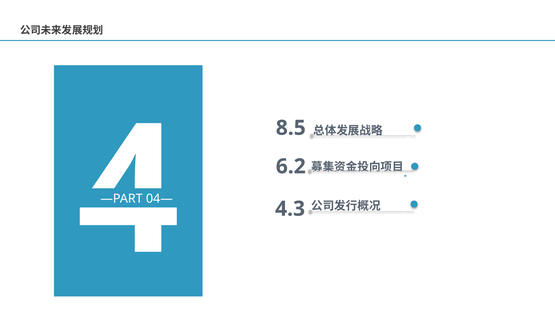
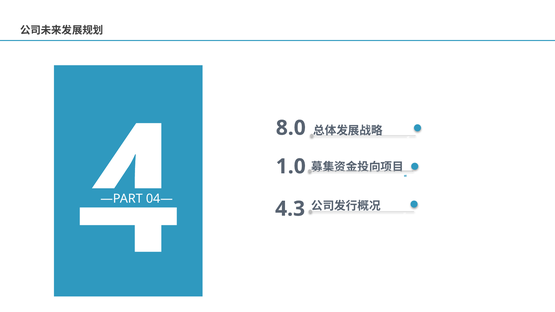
8.5: 8.5 -> 8.0
6.2: 6.2 -> 1.0
